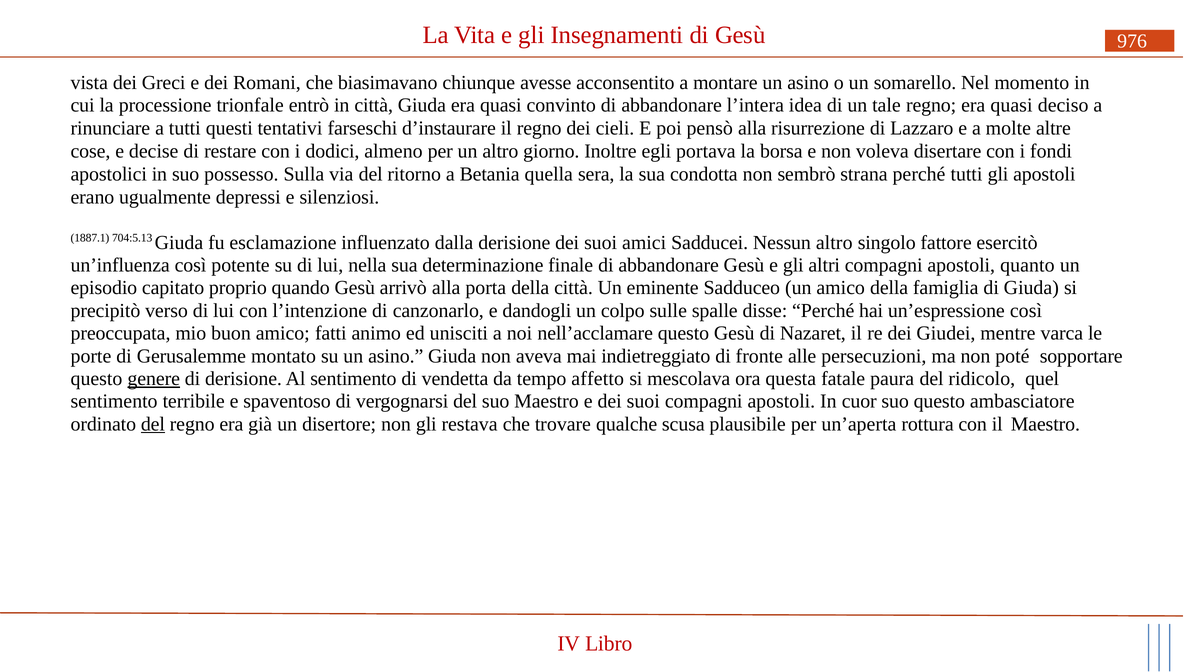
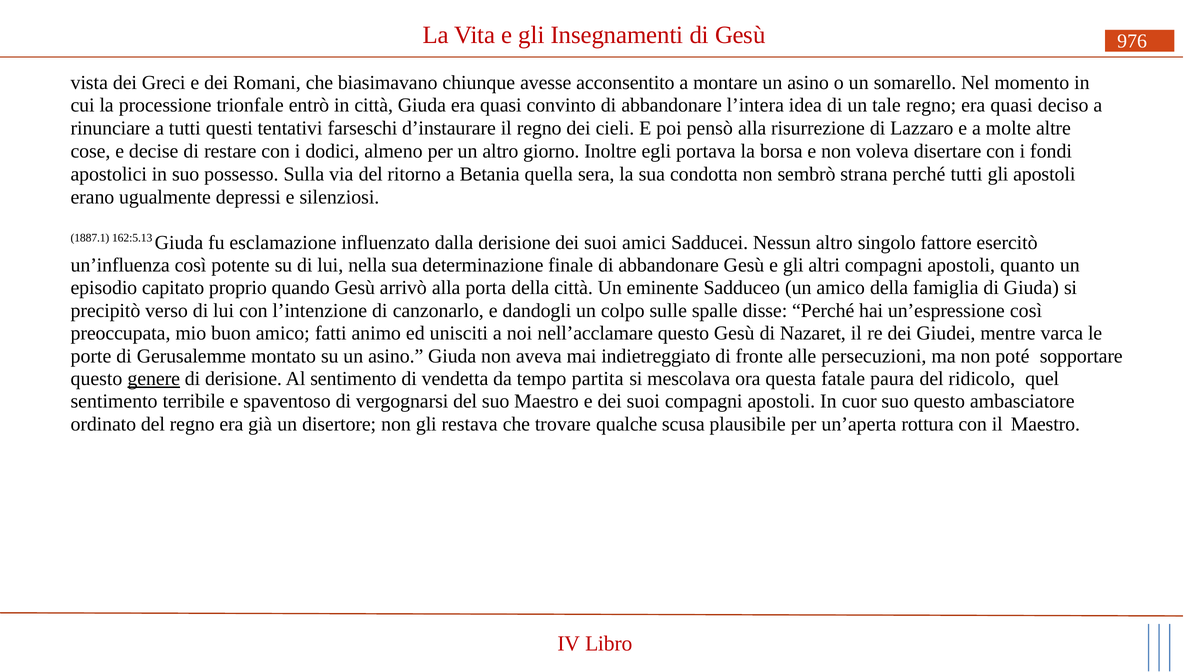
704:5.13: 704:5.13 -> 162:5.13
affetto: affetto -> partita
del at (153, 424) underline: present -> none
